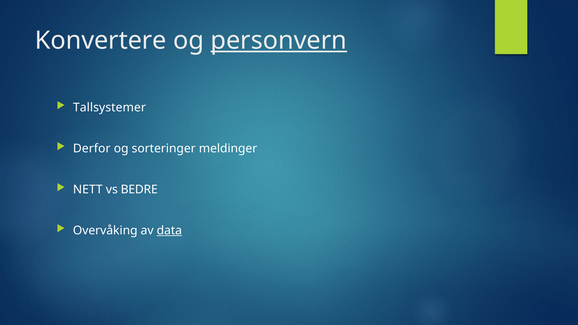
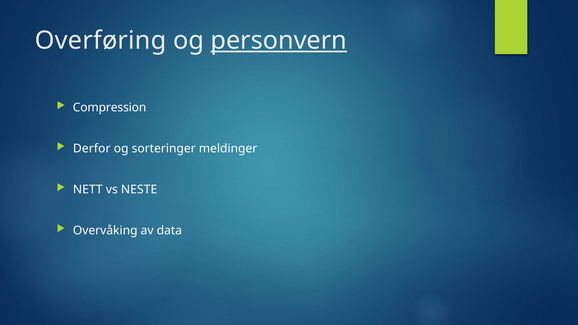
Konvertere: Konvertere -> Overføring
Tallsystemer: Tallsystemer -> Compression
BEDRE: BEDRE -> NESTE
data underline: present -> none
